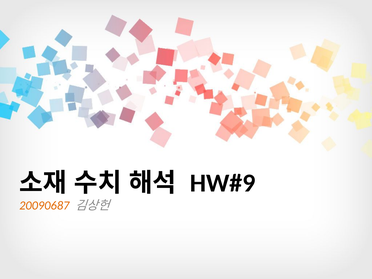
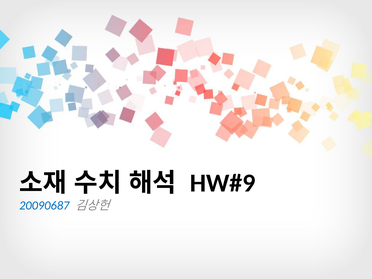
20090687 colour: orange -> blue
